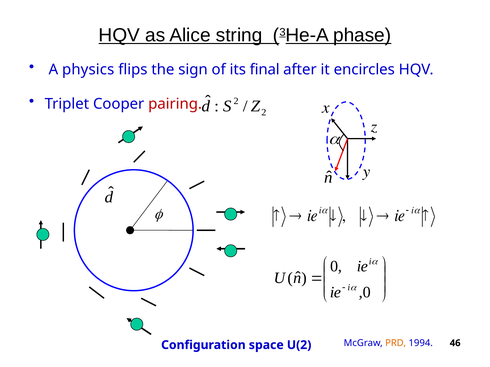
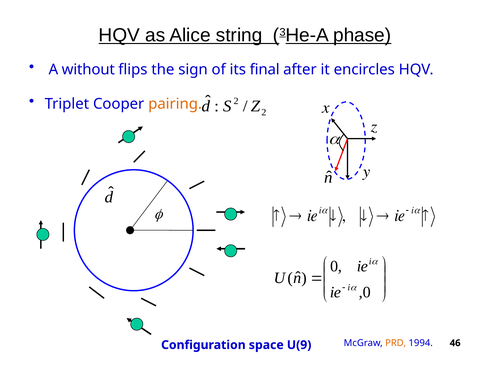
physics: physics -> without
pairing colour: red -> orange
U(2: U(2 -> U(9
